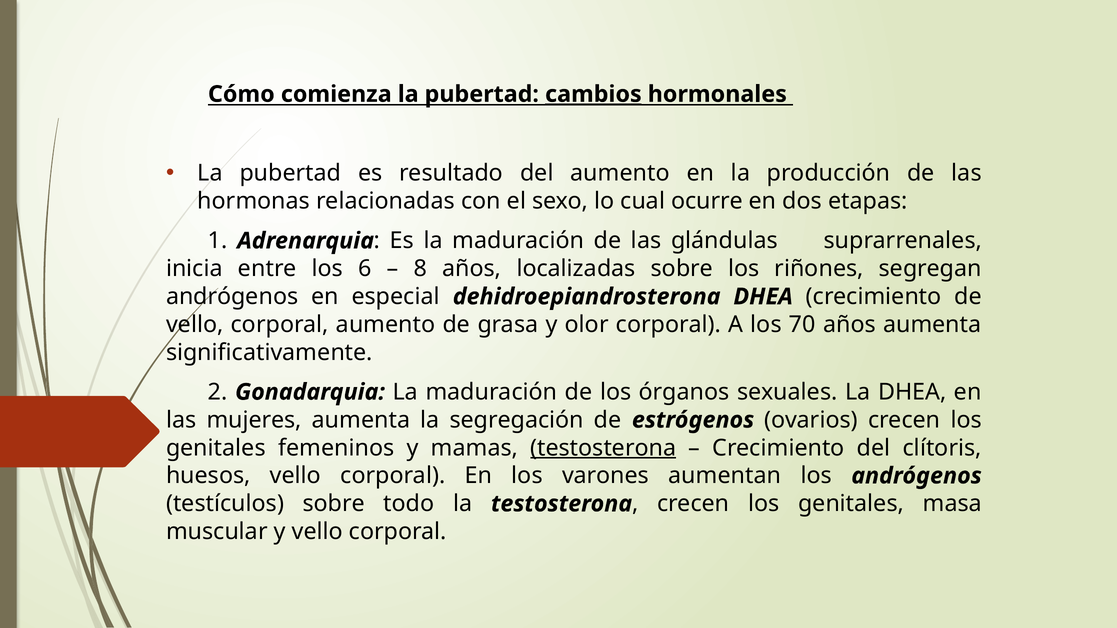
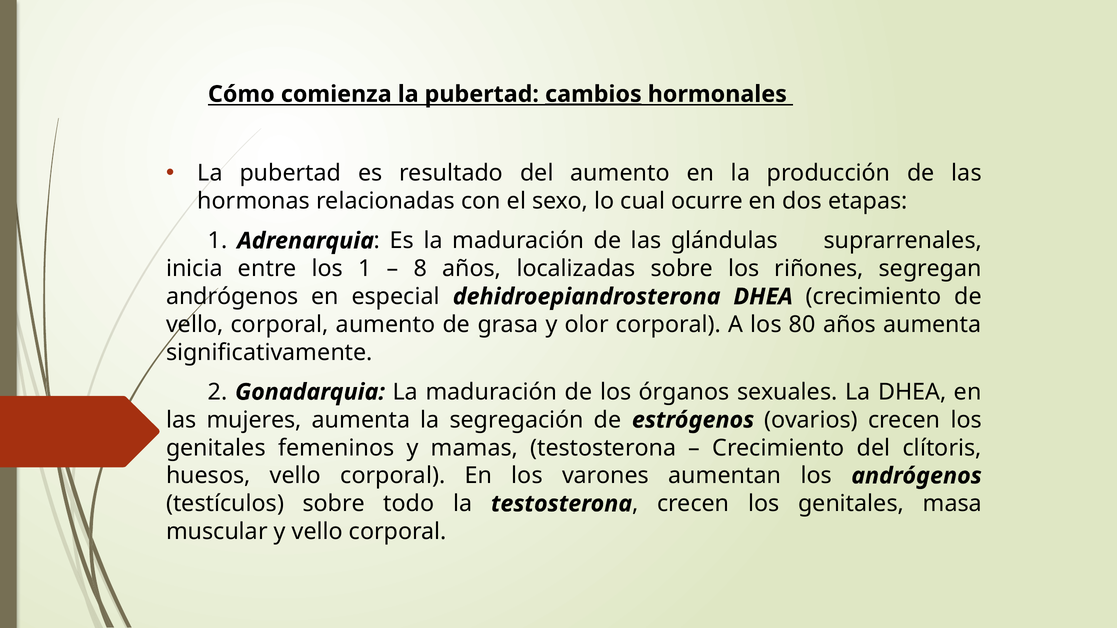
los 6: 6 -> 1
70: 70 -> 80
testosterona at (603, 448) underline: present -> none
